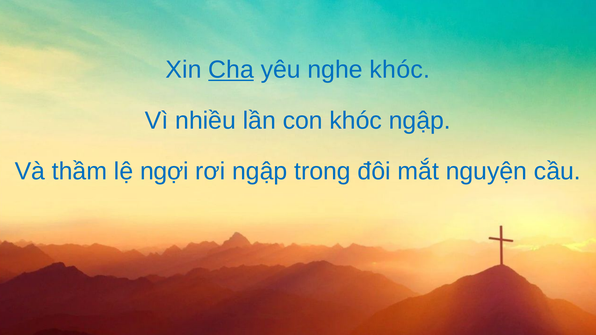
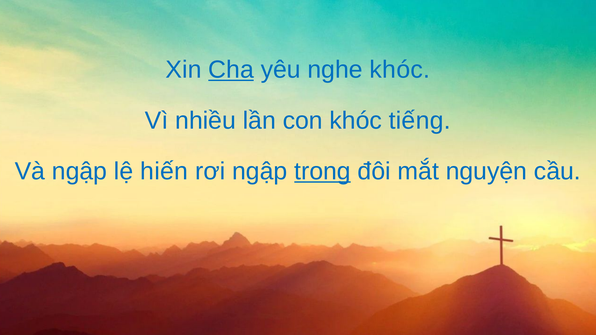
khóc ngập: ngập -> tiếng
Và thầm: thầm -> ngập
ngợi: ngợi -> hiến
trong underline: none -> present
